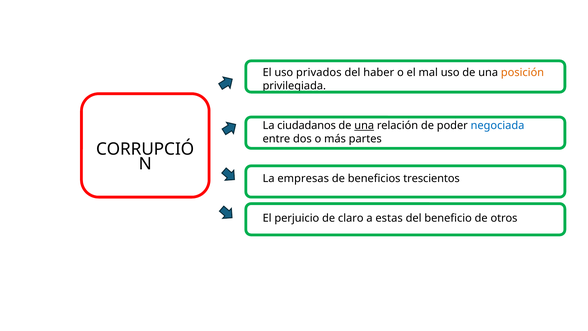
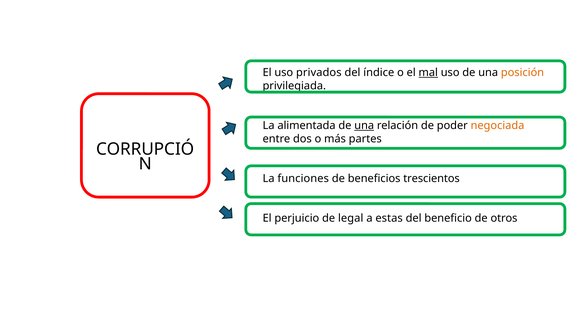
haber: haber -> índice
mal underline: none -> present
ciudadanos: ciudadanos -> alimentada
negociada colour: blue -> orange
empresas: empresas -> funciones
claro: claro -> legal
